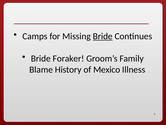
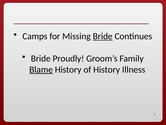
Foraker: Foraker -> Proudly
Blame underline: none -> present
of Mexico: Mexico -> History
